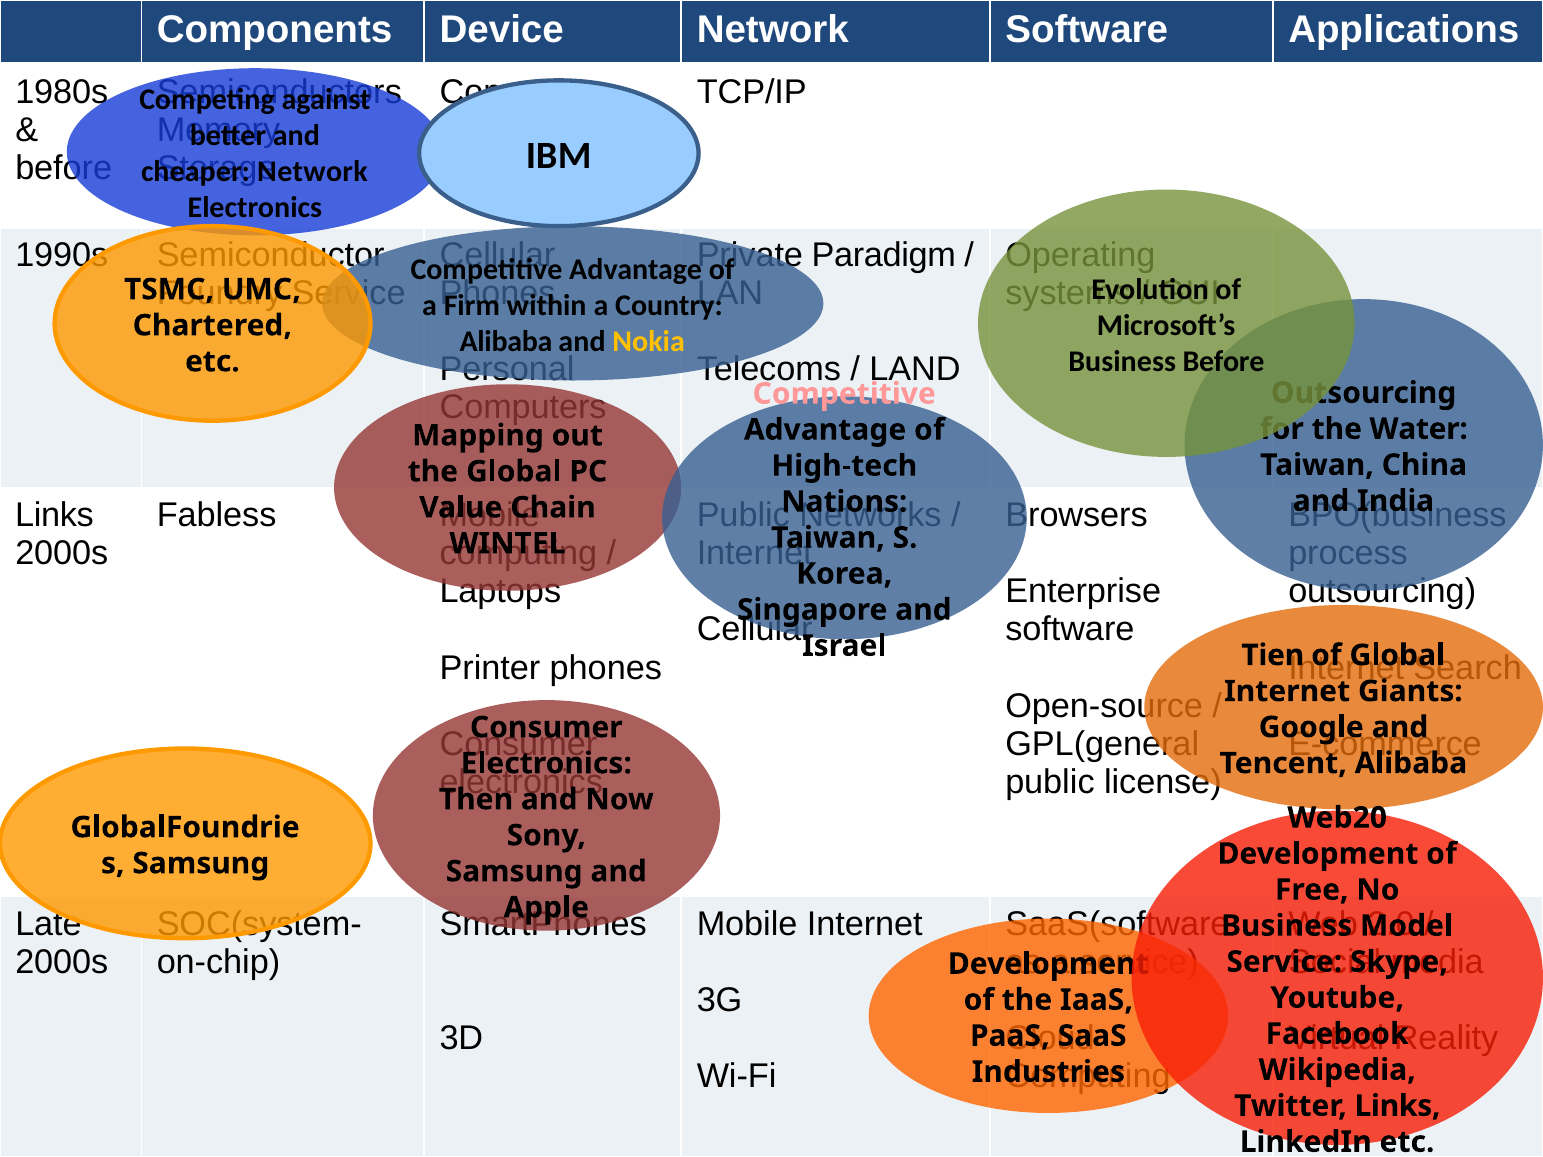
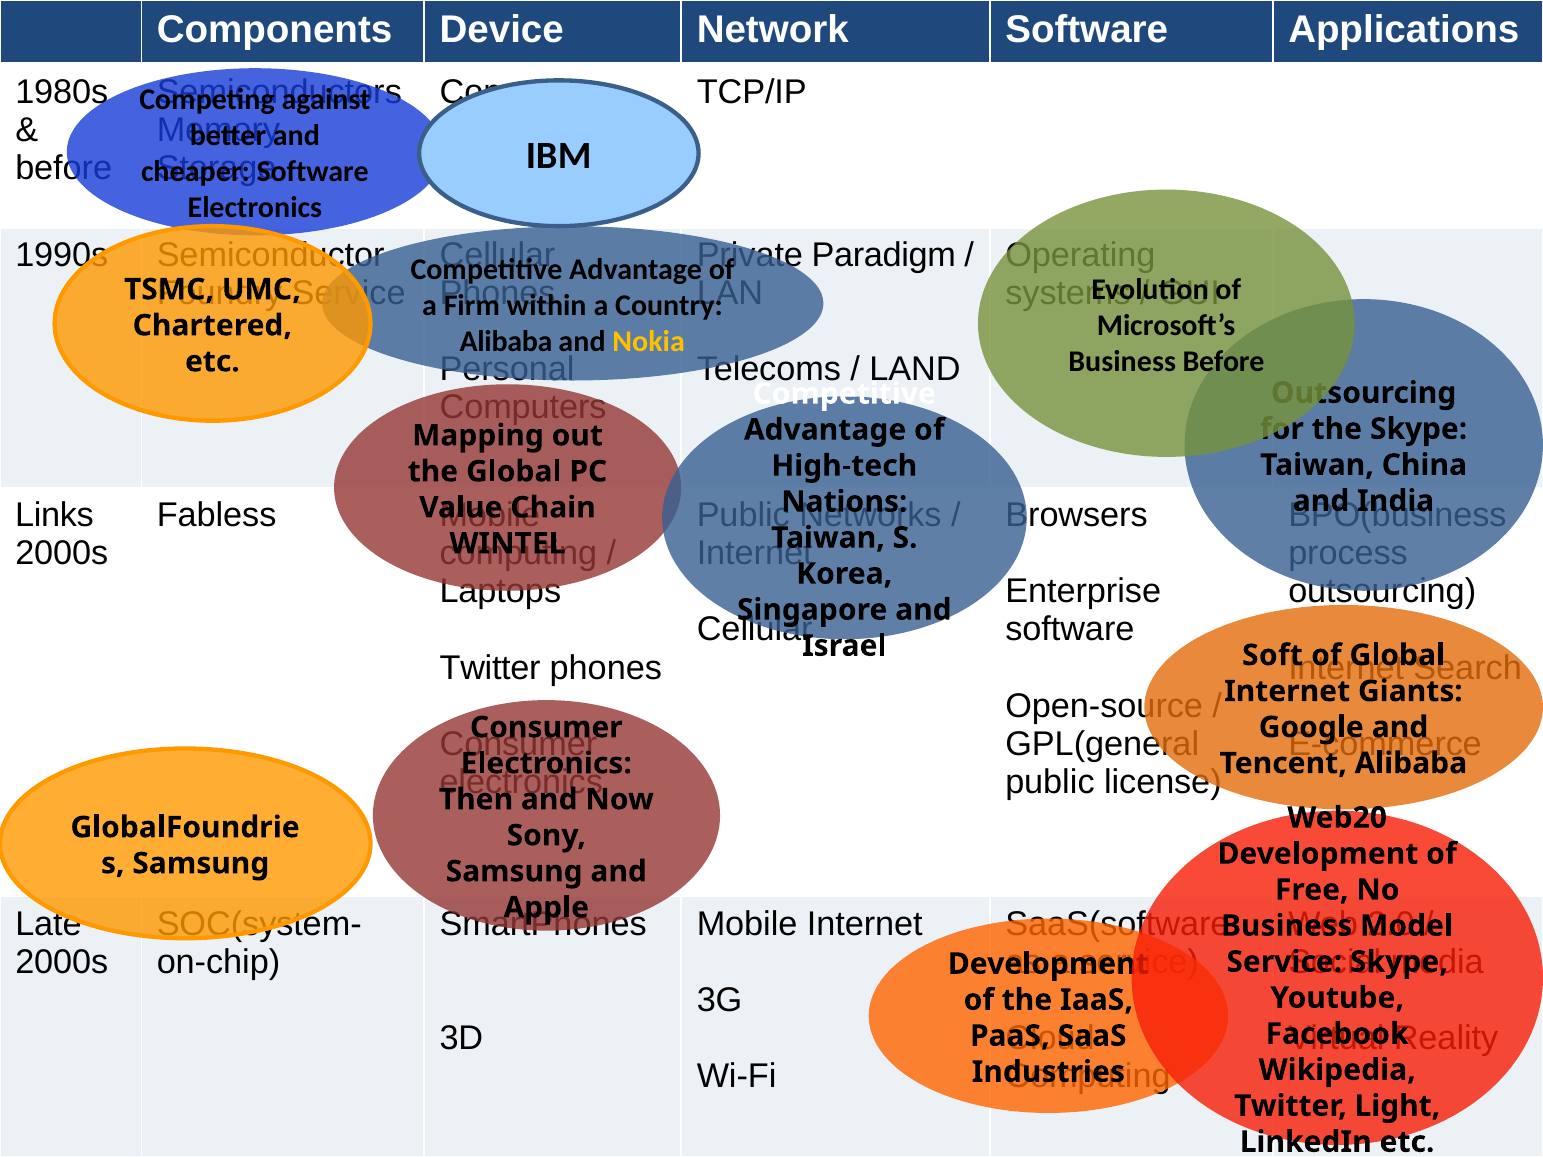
Network at (312, 172): Network -> Software
Competitive at (844, 394) colour: pink -> white
Water at (1419, 429): Water -> Skype
Tien: Tien -> Soft
Printer at (490, 668): Printer -> Twitter
Twitter Links: Links -> Light
